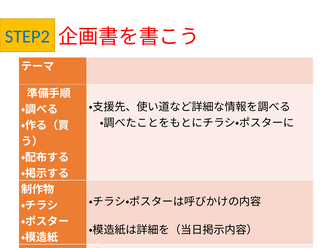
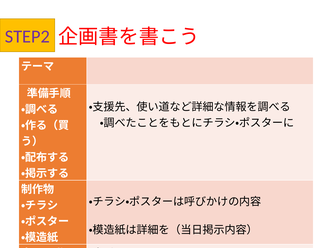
STEP2 colour: blue -> purple
